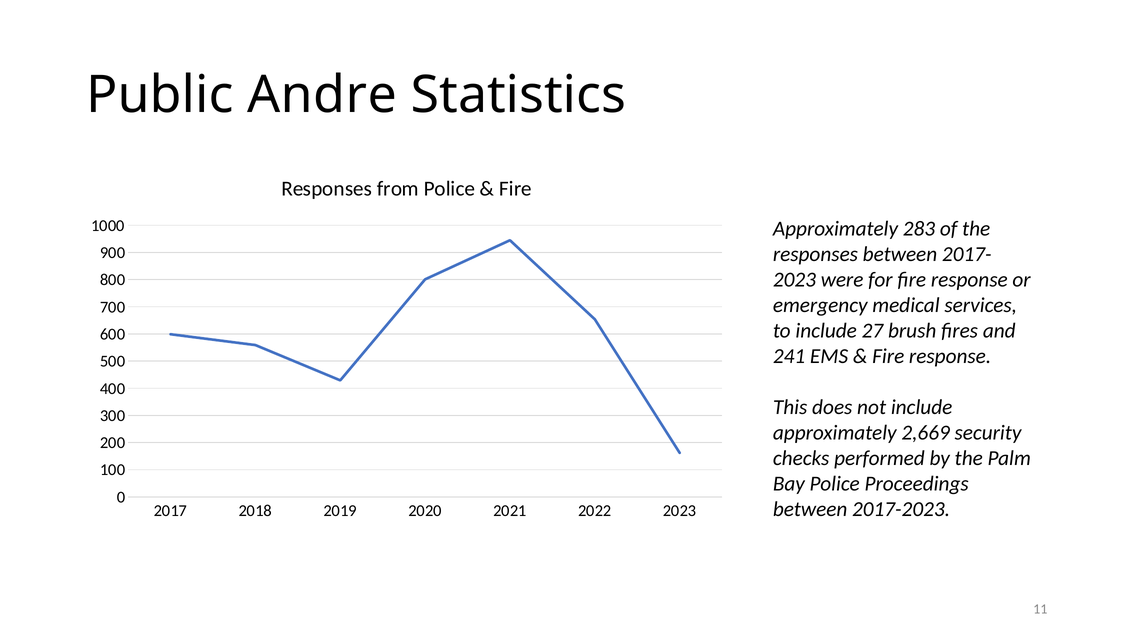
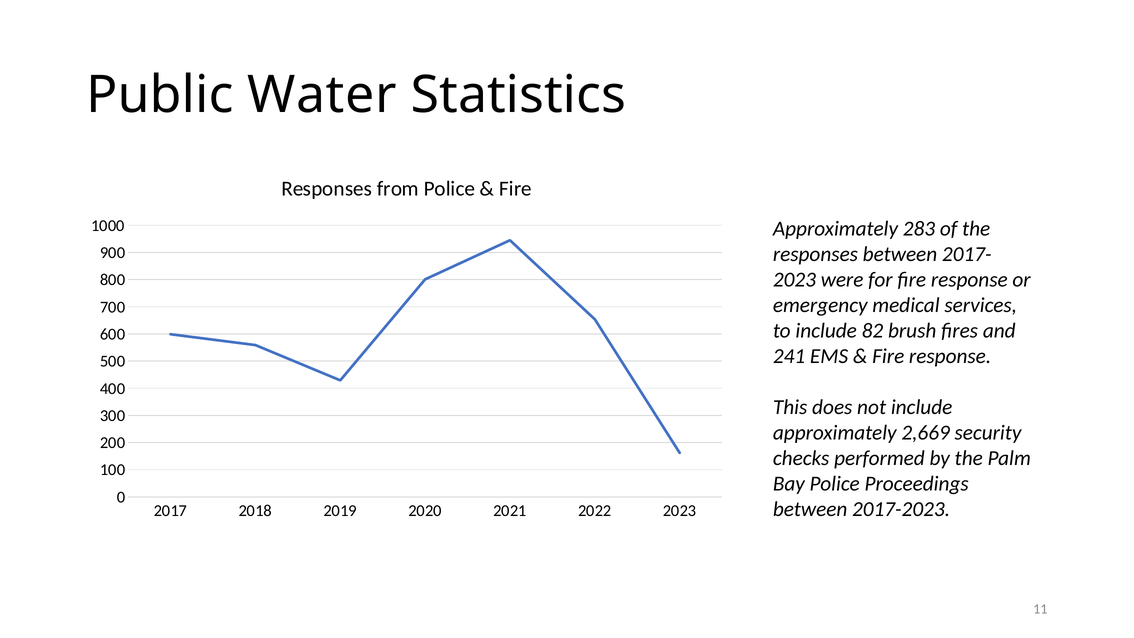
Andre: Andre -> Water
27: 27 -> 82
